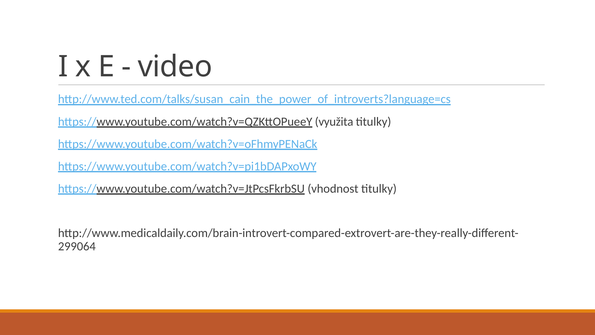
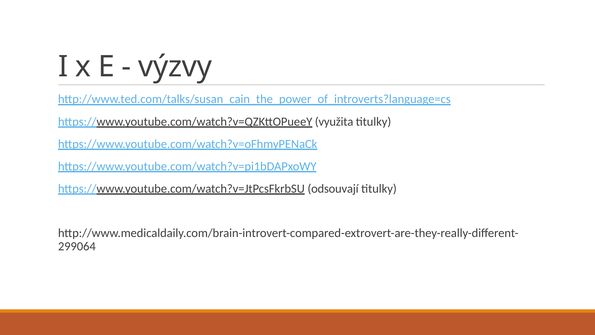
video: video -> výzvy
vhodnost: vhodnost -> odsouvají
